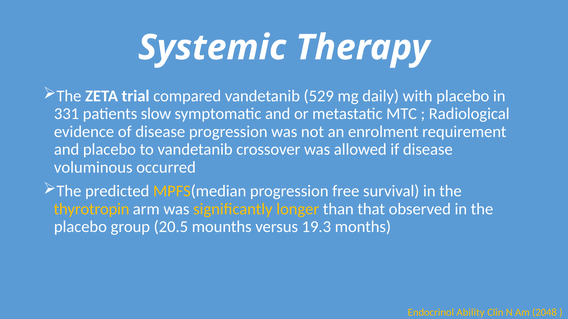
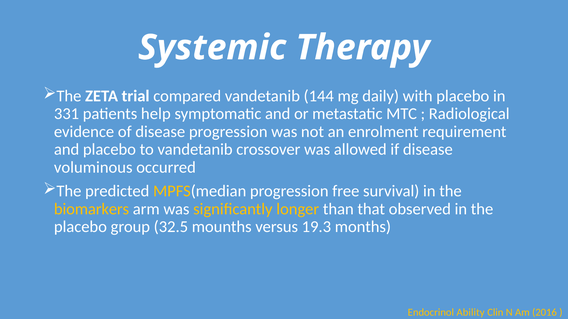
529: 529 -> 144
slow: slow -> help
thyrotropin: thyrotropin -> biomarkers
20.5: 20.5 -> 32.5
2048: 2048 -> 2016
